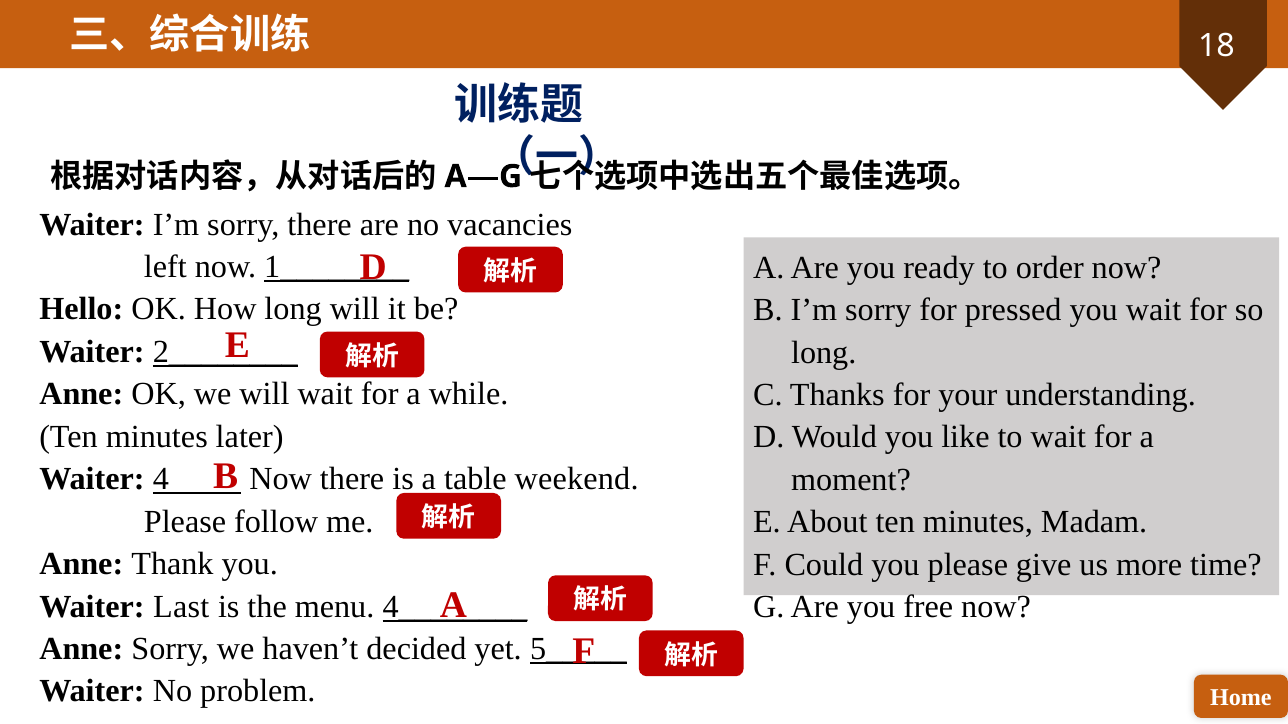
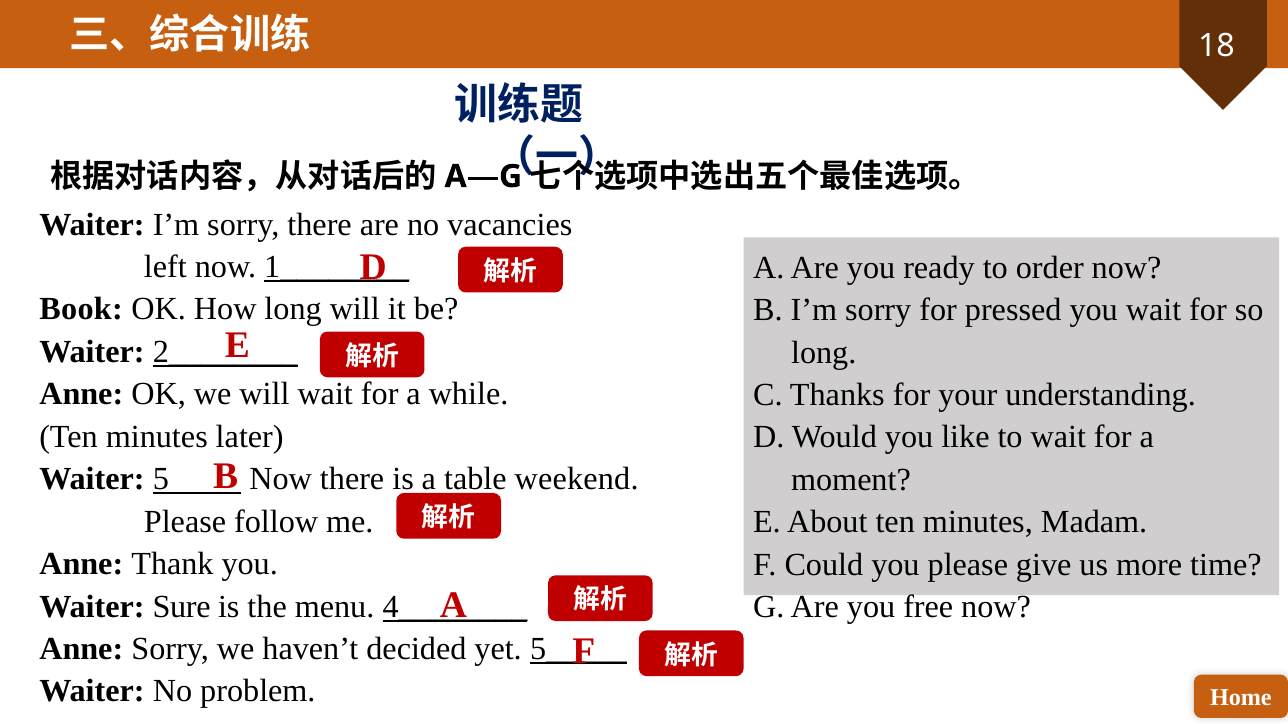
Hello: Hello -> Book
4: 4 -> 5
Last: Last -> Sure
